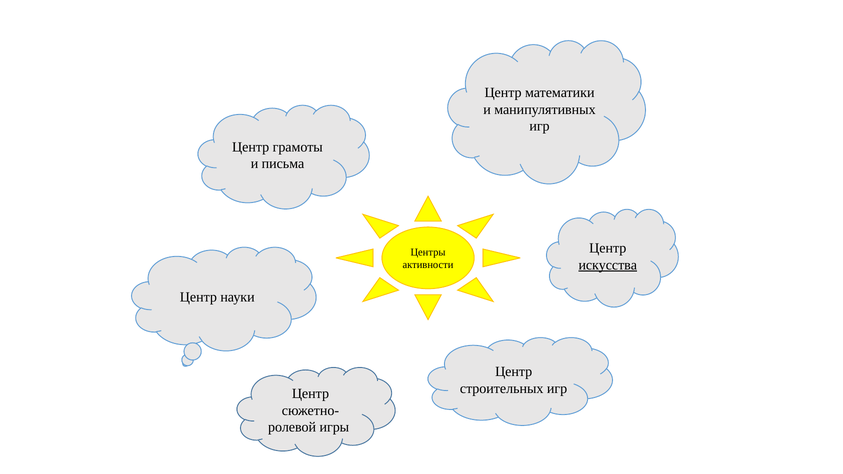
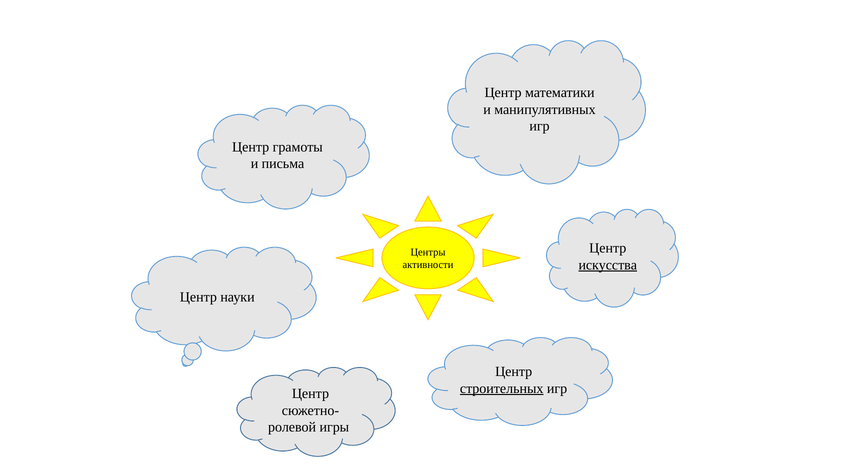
строительных underline: none -> present
